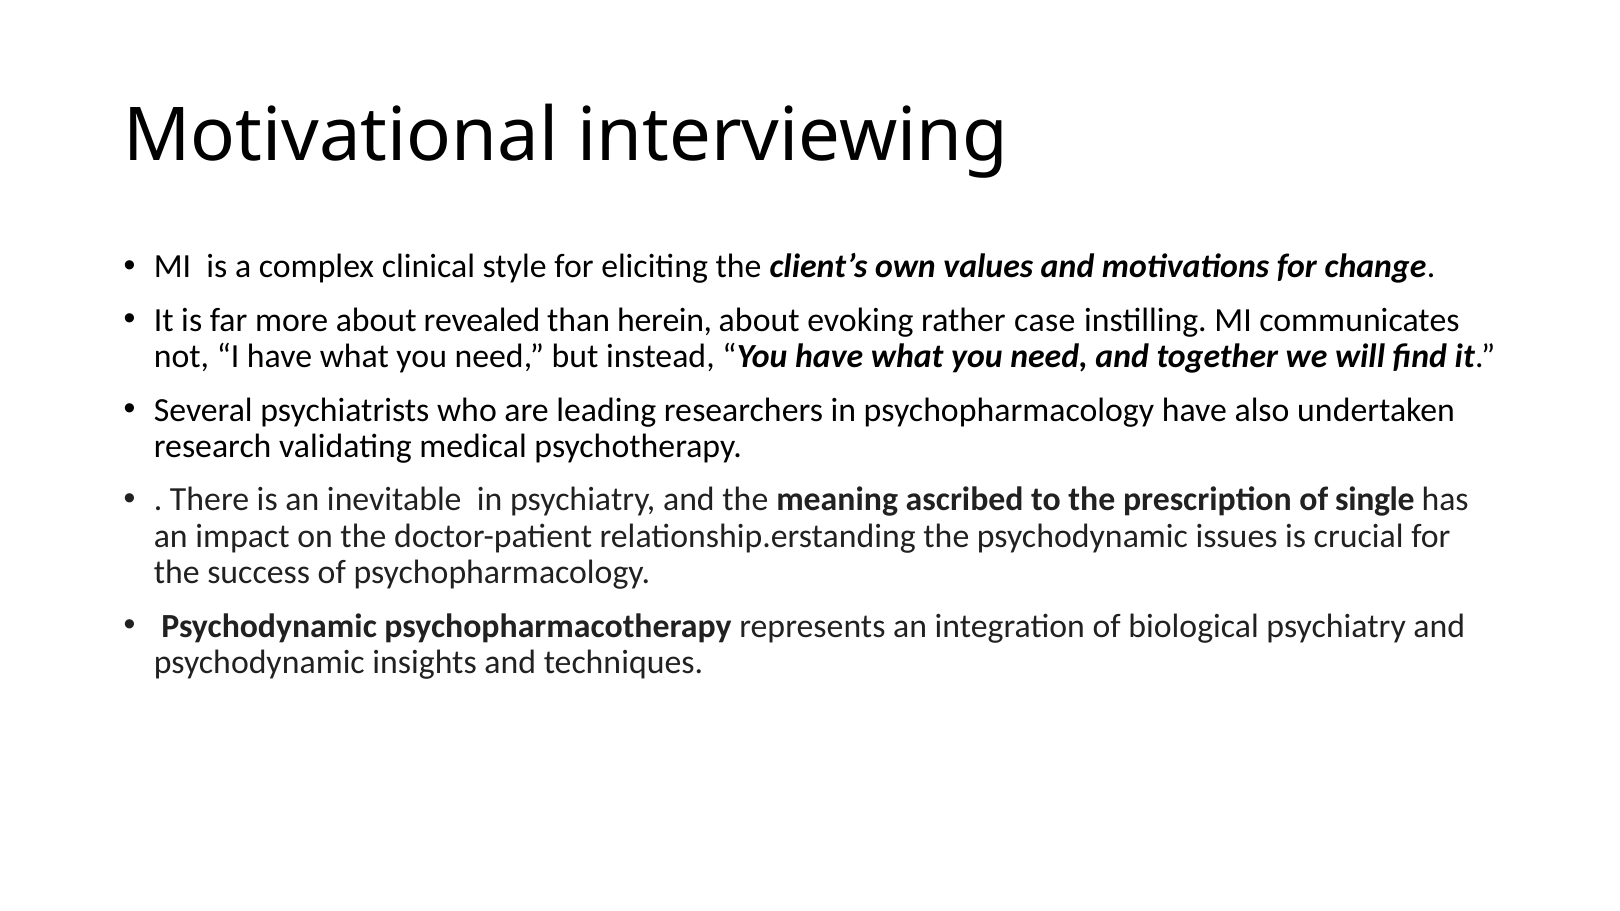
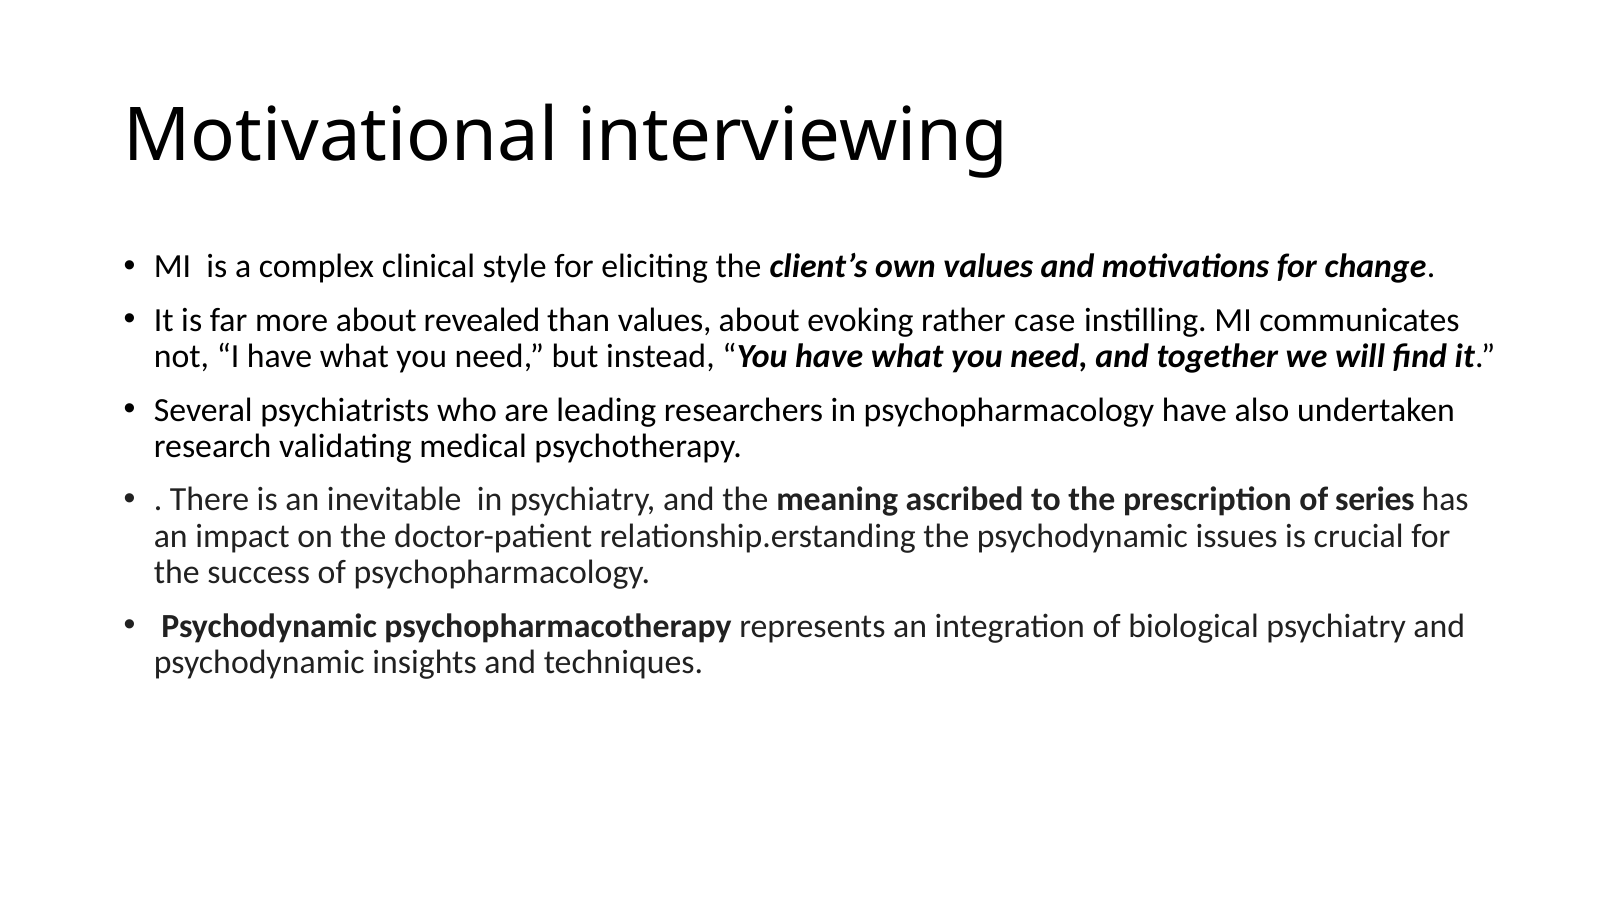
than herein: herein -> values
single: single -> series
